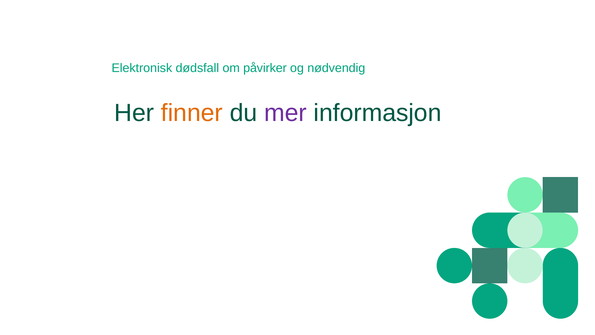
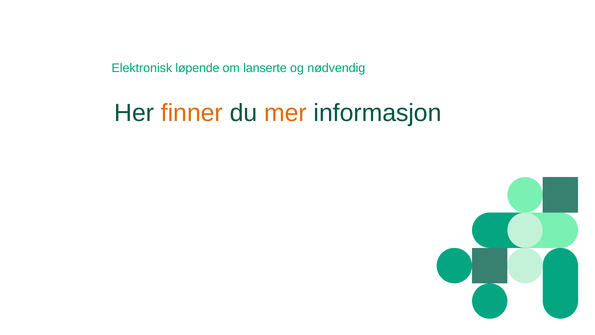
dødsfall: dødsfall -> løpende
påvirker: påvirker -> lanserte
mer colour: purple -> orange
